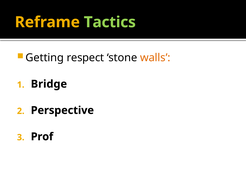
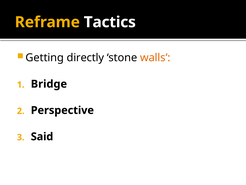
Tactics colour: light green -> white
respect: respect -> directly
Prof: Prof -> Said
